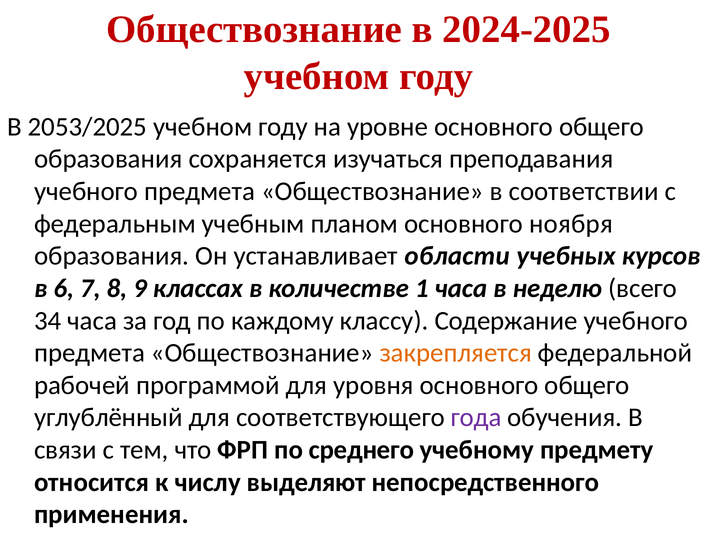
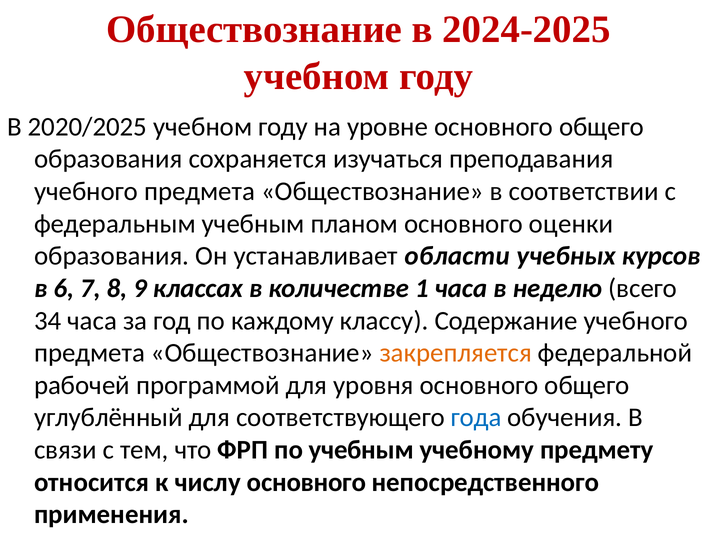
2053/2025: 2053/2025 -> 2020/2025
ноября: ноября -> оценки
года colour: purple -> blue
по среднего: среднего -> учебным
числу выделяют: выделяют -> основного
